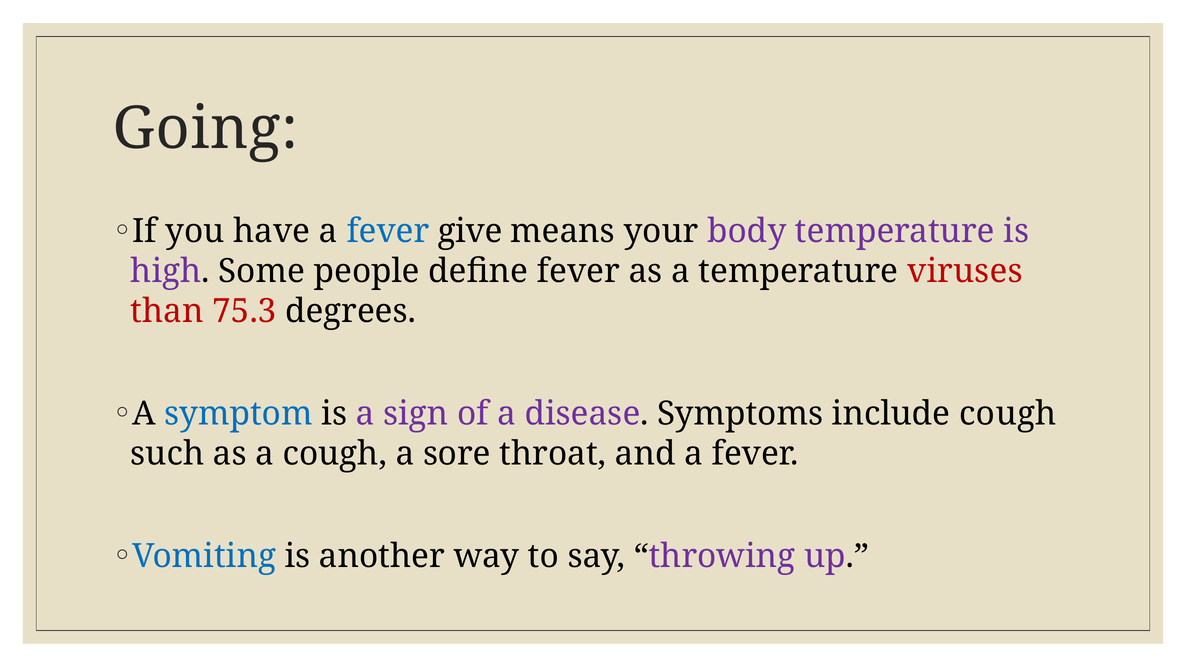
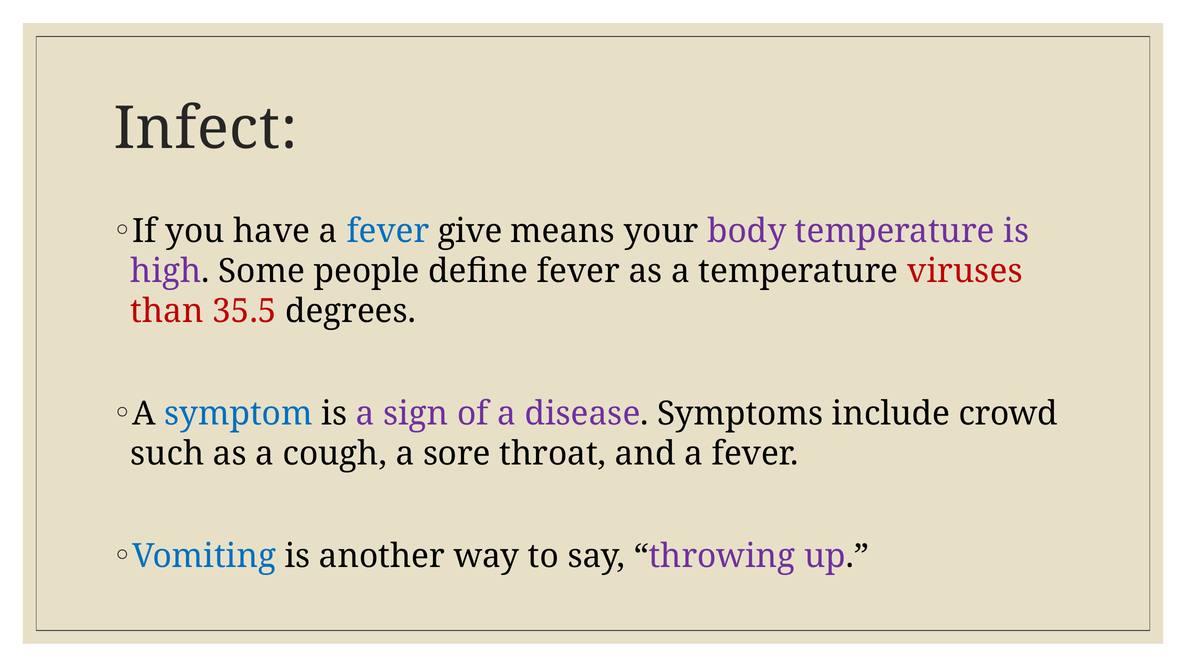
Going: Going -> Infect
75.3: 75.3 -> 35.5
include cough: cough -> crowd
